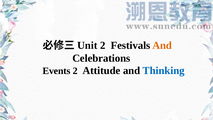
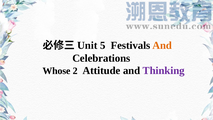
2 at (103, 45): 2 -> 5
Events: Events -> Whose
Thinking colour: blue -> purple
